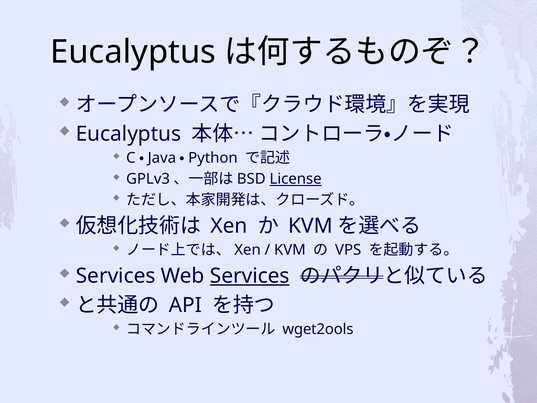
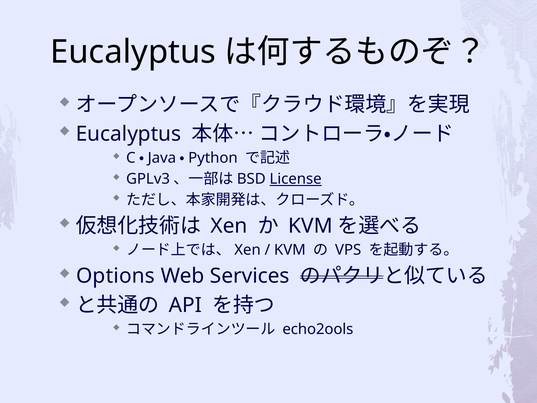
Services at (116, 276): Services -> Options
Services at (250, 276) underline: present -> none
wget2ools: wget2ools -> echo2ools
